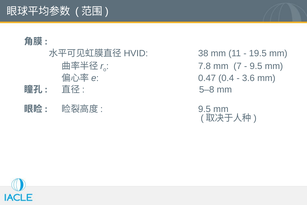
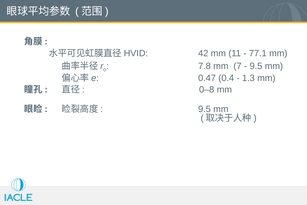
38: 38 -> 42
19.5: 19.5 -> 77.1
3.6: 3.6 -> 1.3
5–8: 5–8 -> 0–8
